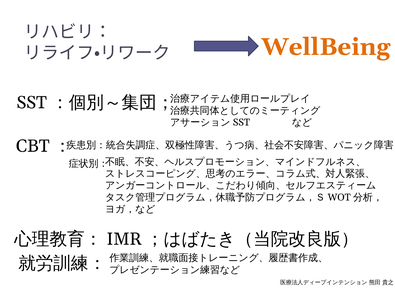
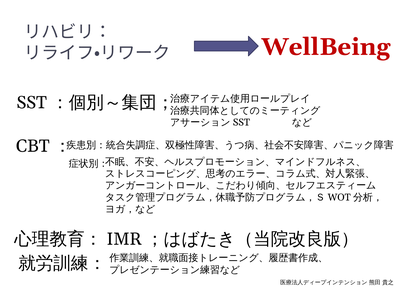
WellBeing colour: orange -> red
